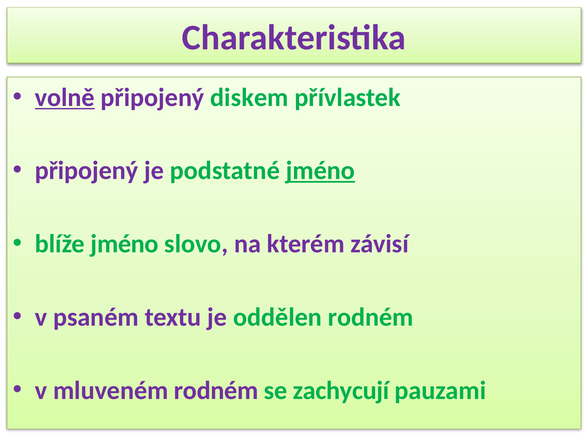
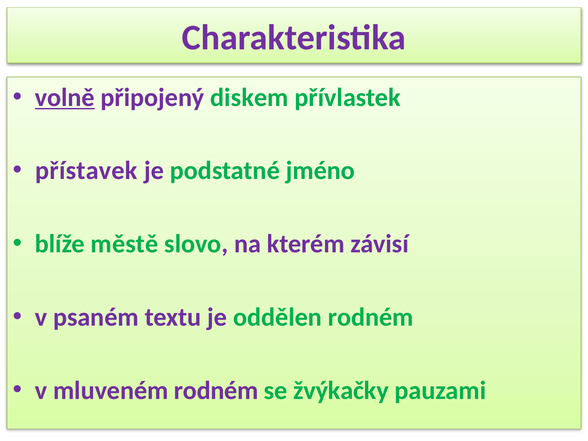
připojený at (86, 171): připojený -> přístavek
jméno at (320, 171) underline: present -> none
blíže jméno: jméno -> městě
zachycují: zachycují -> žvýkačky
